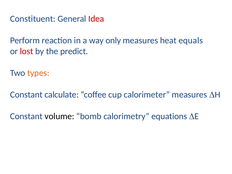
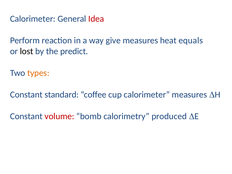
Constituent at (33, 19): Constituent -> Calorimeter
only: only -> give
lost colour: red -> black
calculate: calculate -> standard
volume colour: black -> red
equations: equations -> produced
